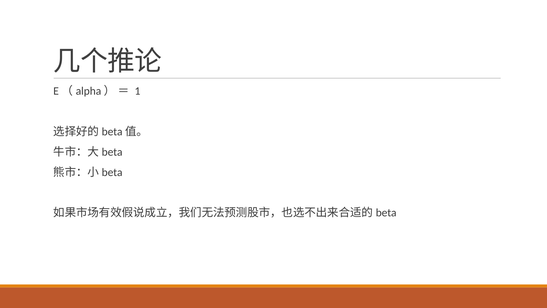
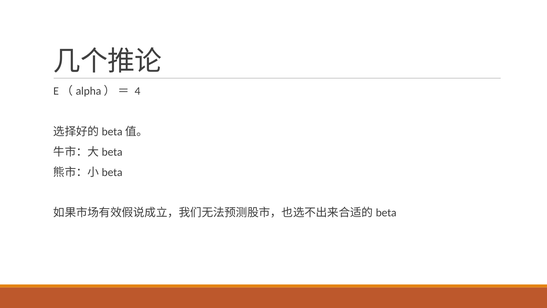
1: 1 -> 4
